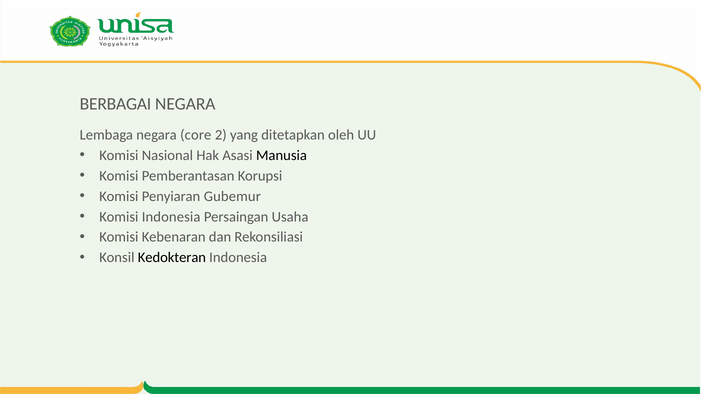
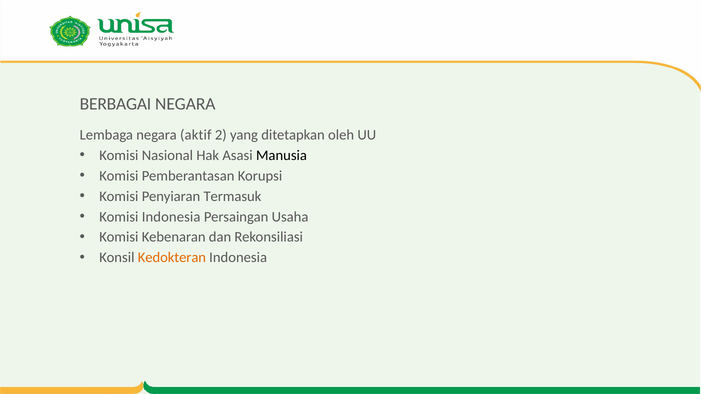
core: core -> aktif
Gubemur: Gubemur -> Termasuk
Kedokteran colour: black -> orange
